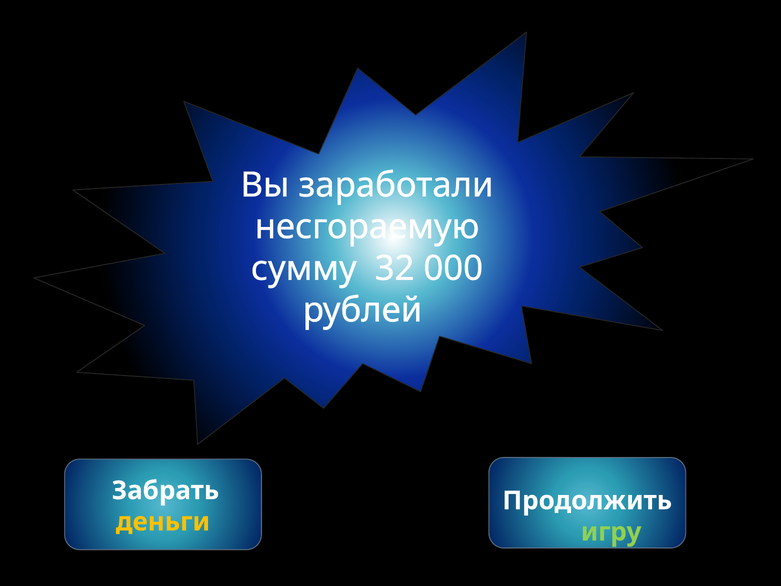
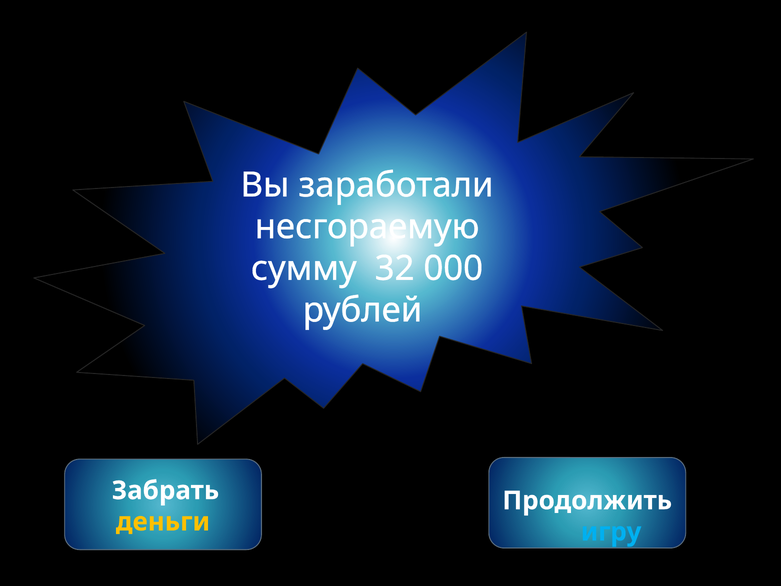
игру colour: light green -> light blue
